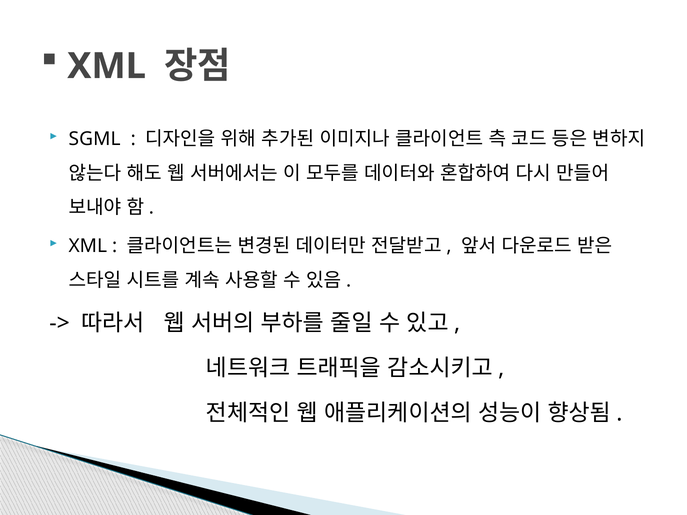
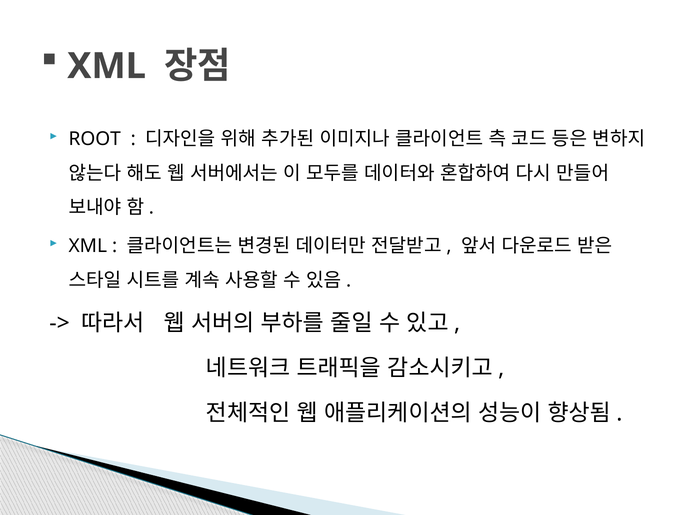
SGML: SGML -> ROOT
